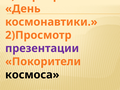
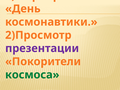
космоса colour: black -> green
